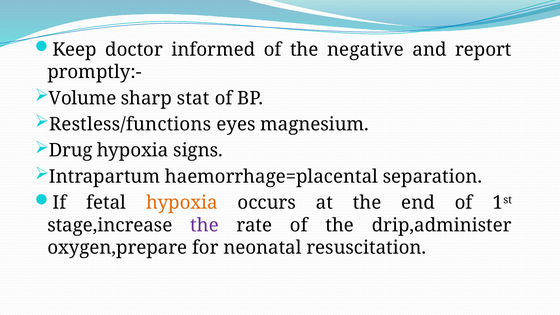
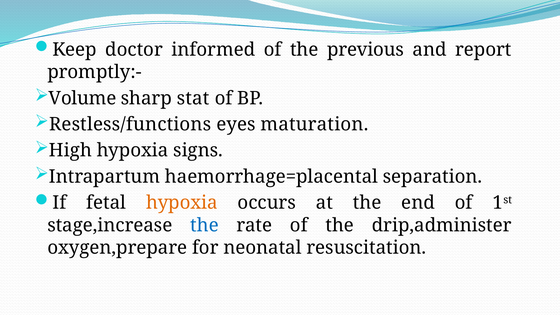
negative: negative -> previous
magnesium: magnesium -> maturation
Drug: Drug -> High
the at (205, 225) colour: purple -> blue
